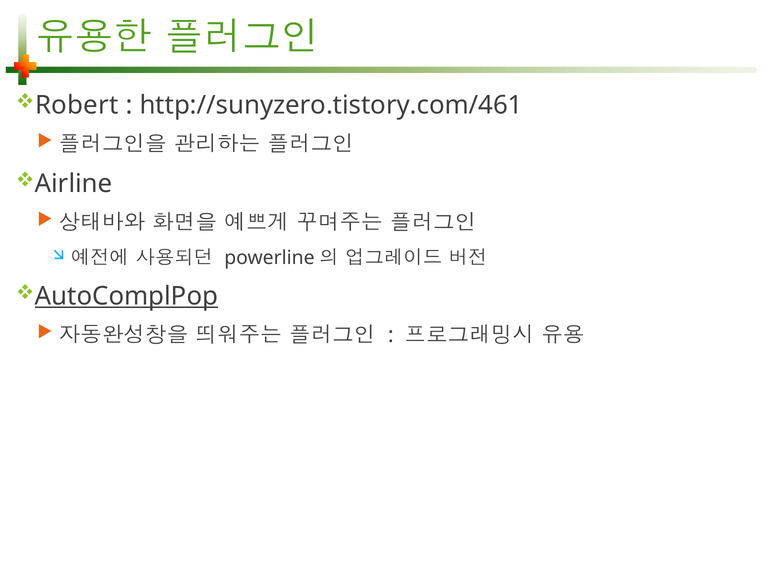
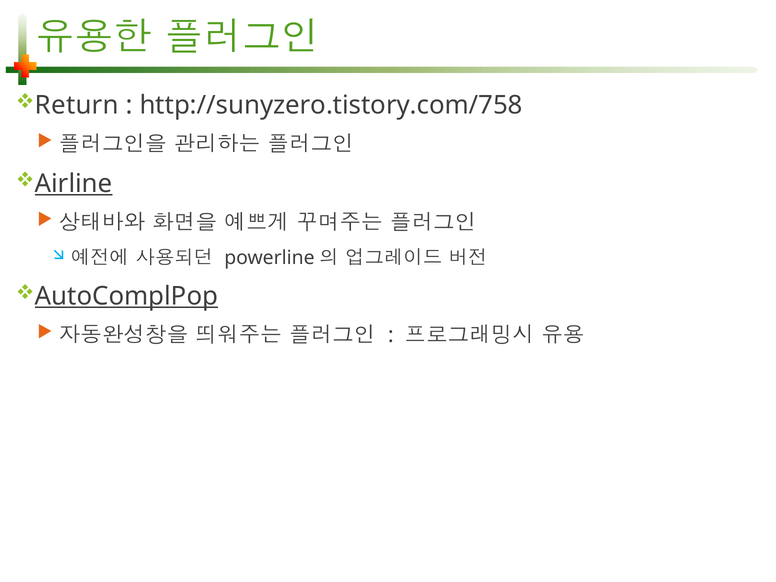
Robert: Robert -> Return
http://sunyzero.tistory.com/461: http://sunyzero.tistory.com/461 -> http://sunyzero.tistory.com/758
Airline underline: none -> present
